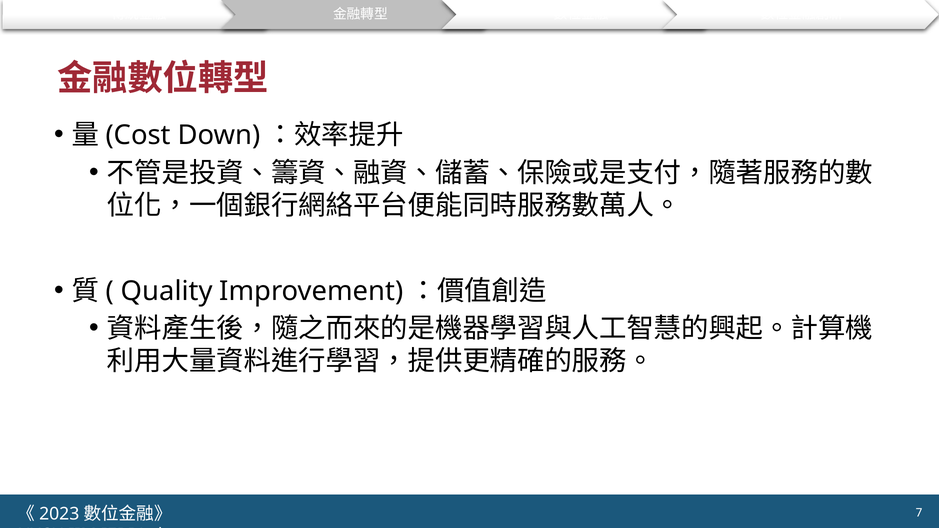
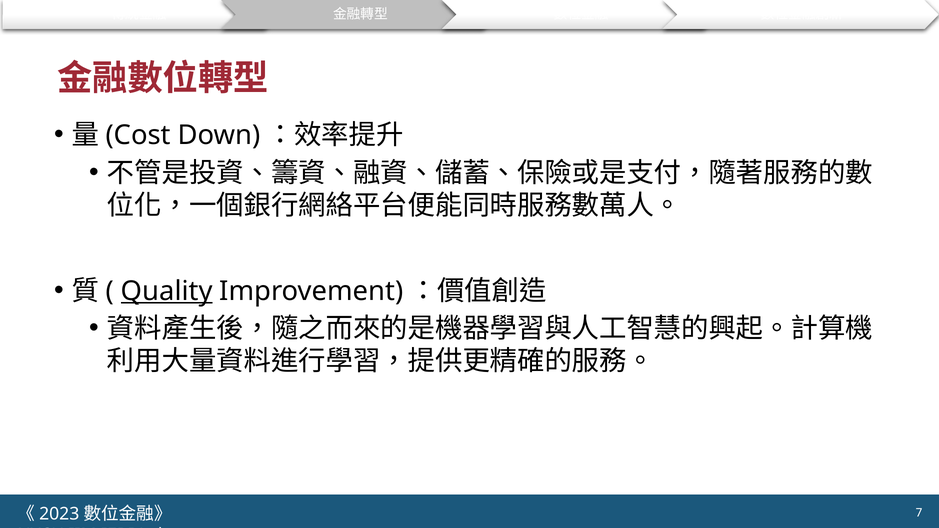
Quality underline: none -> present
